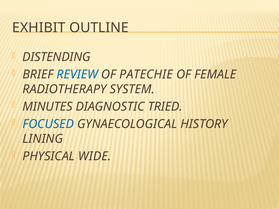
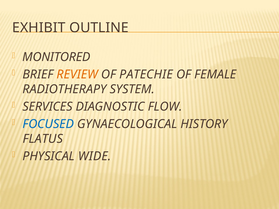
DISTENDING: DISTENDING -> MONITORED
REVIEW colour: blue -> orange
MINUTES: MINUTES -> SERVICES
TRIED: TRIED -> FLOW
LINING: LINING -> FLATUS
